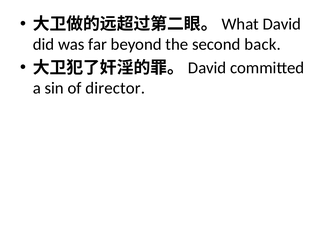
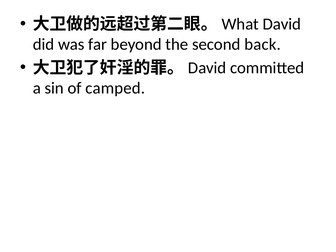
director: director -> camped
